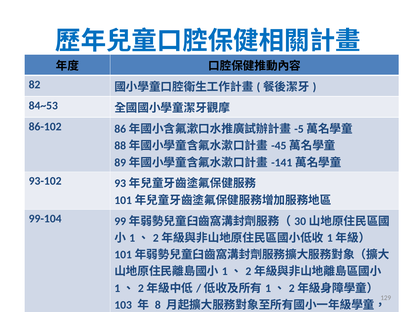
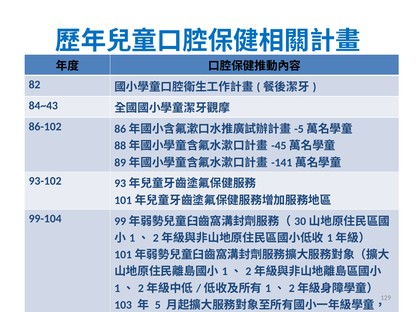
84~53: 84~53 -> 84~43
8: 8 -> 5
